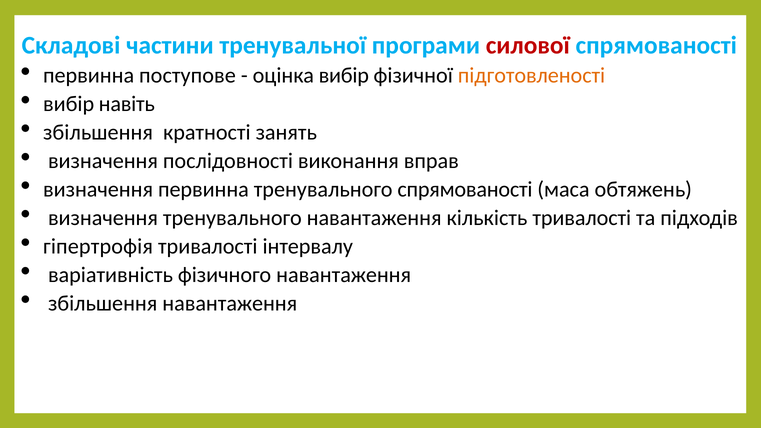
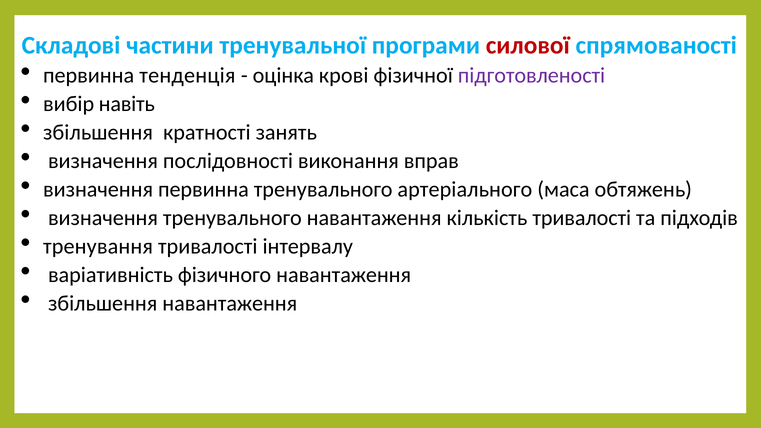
поступове: поступове -> тенденція
оцінка вибір: вибір -> крові
підготовленості colour: orange -> purple
тренувального спрямованості: спрямованості -> артеріального
гіпертрофія: гіпертрофія -> тренування
